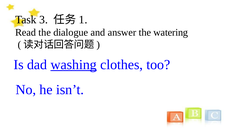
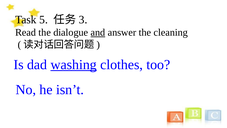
3: 3 -> 5
1: 1 -> 3
and underline: none -> present
watering: watering -> cleaning
